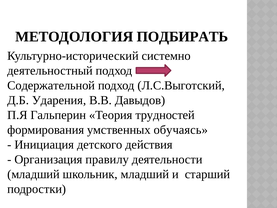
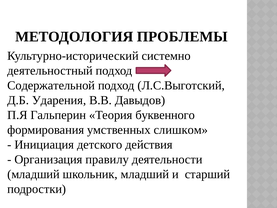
ПОДБИРАТЬ: ПОДБИРАТЬ -> ПРОБЛЕМЫ
трудностей: трудностей -> буквенного
обучаясь: обучаясь -> слишком
